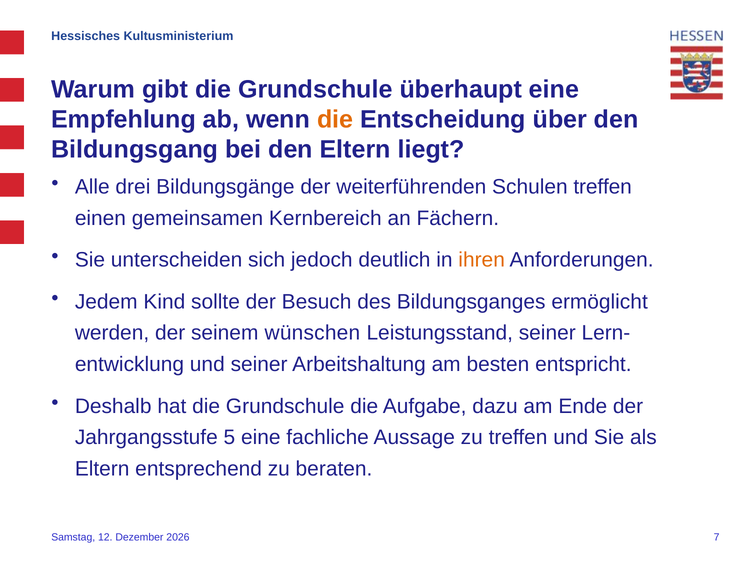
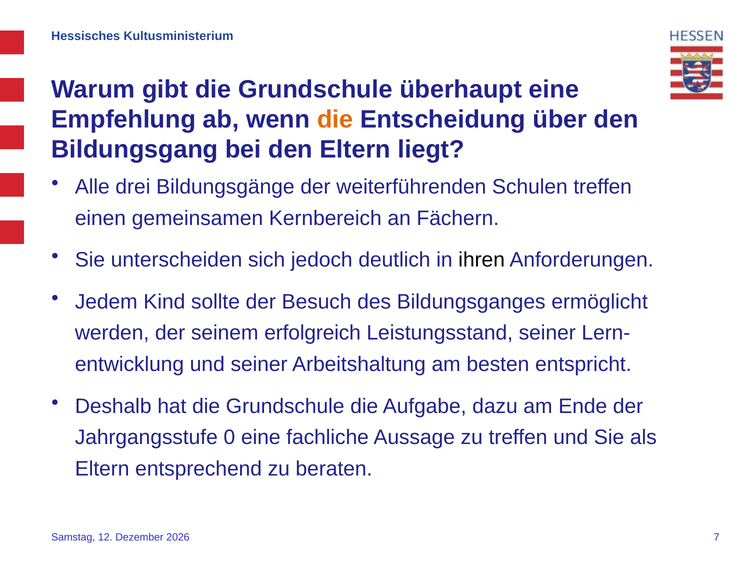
ihren colour: orange -> black
wünschen: wünschen -> erfolgreich
5: 5 -> 0
